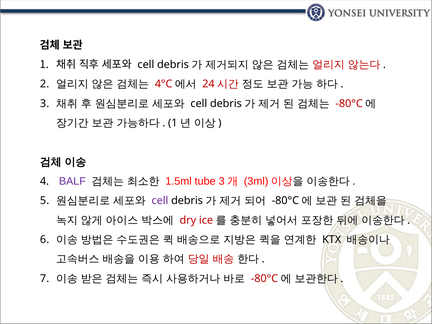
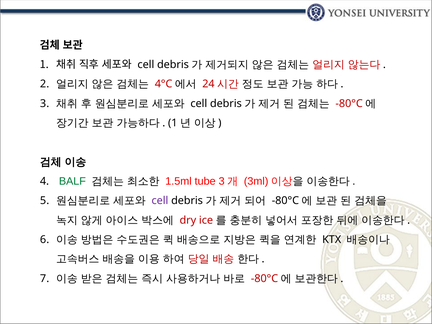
BALF colour: purple -> green
